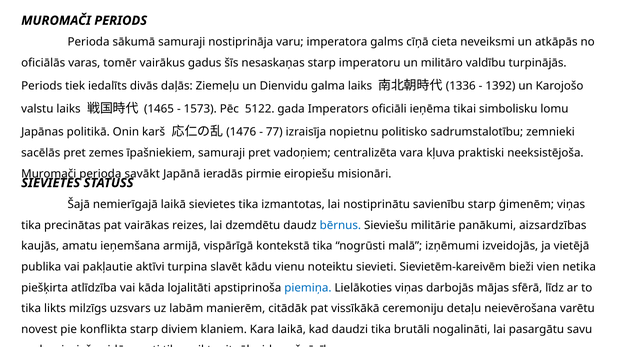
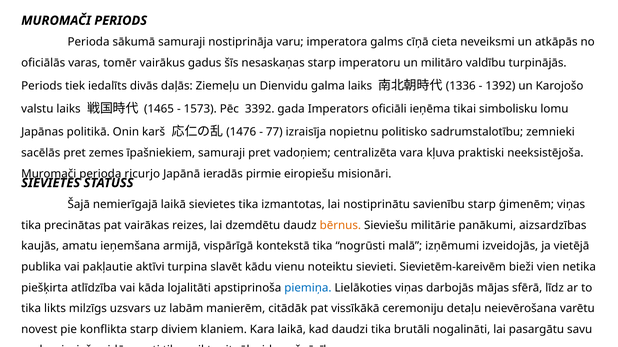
5122: 5122 -> 3392
savākt: savākt -> ricurjo
bērnus colour: blue -> orange
